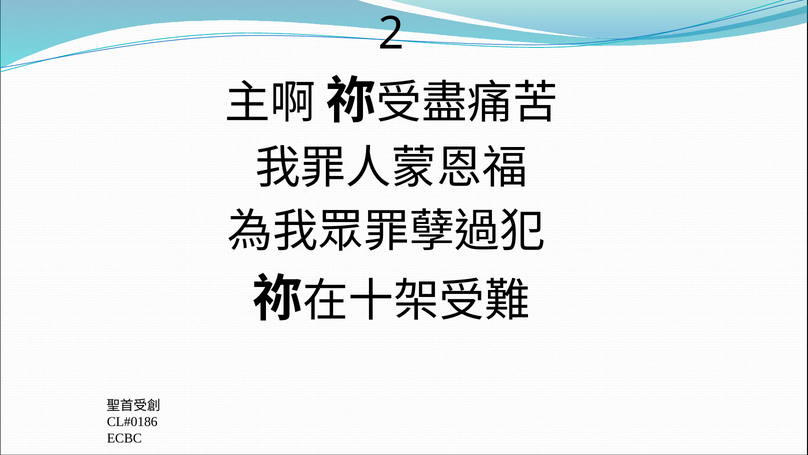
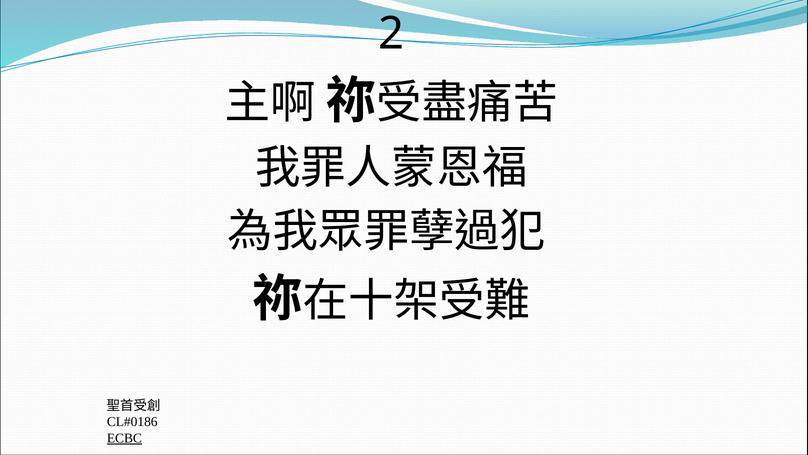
ECBC underline: none -> present
